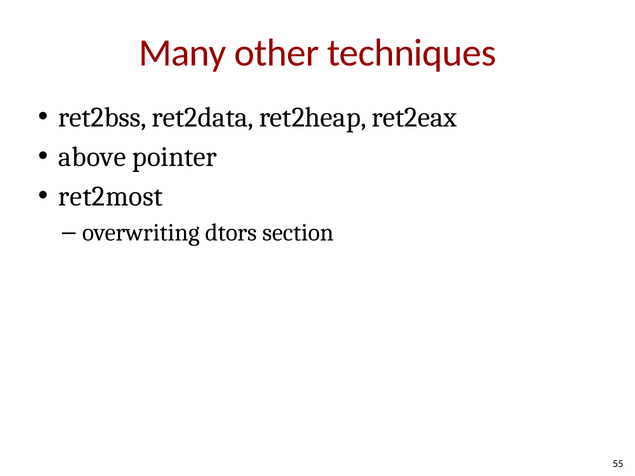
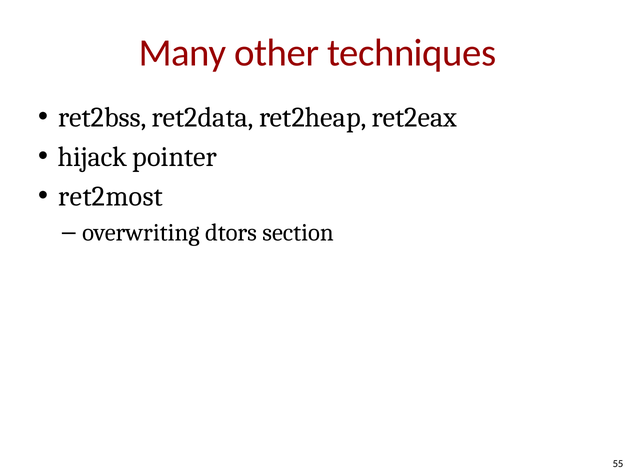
above: above -> hijack
